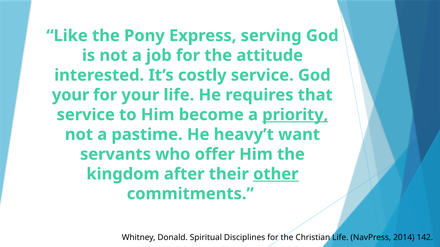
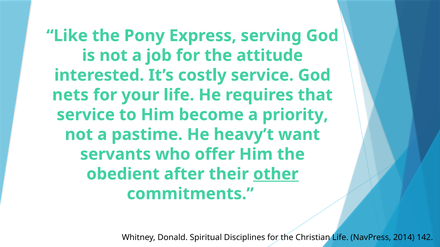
your at (71, 95): your -> nets
priority underline: present -> none
kingdom: kingdom -> obedient
